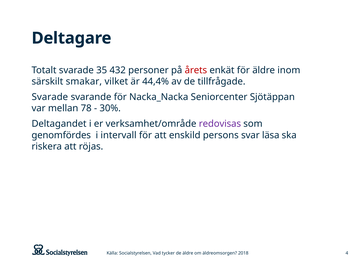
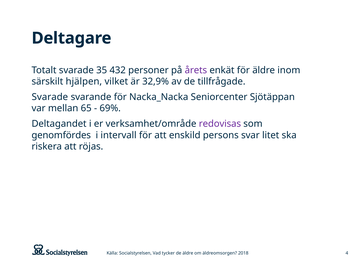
årets colour: red -> purple
smakar: smakar -> hjälpen
44,4%: 44,4% -> 32,9%
78: 78 -> 65
30%: 30% -> 69%
läsa: läsa -> litet
